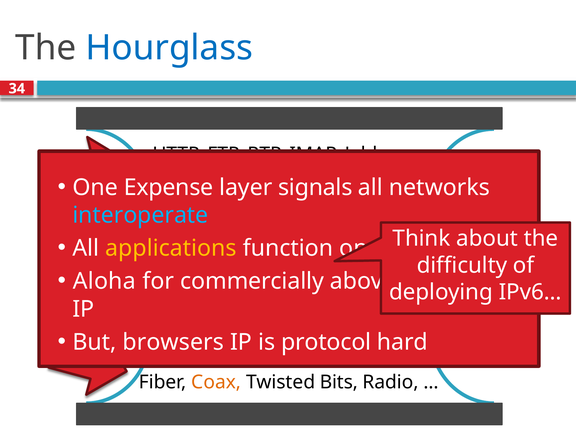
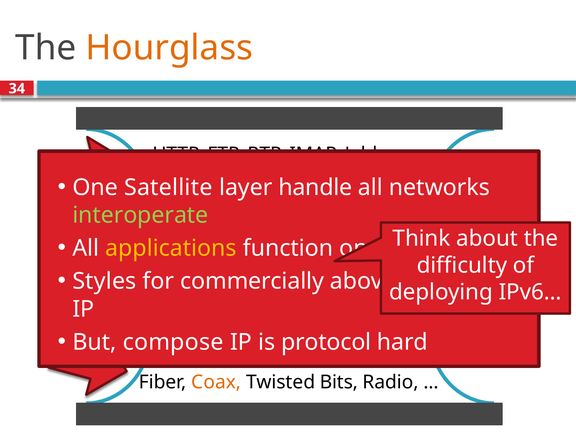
Hourglass colour: blue -> orange
Expense: Expense -> Satellite
signals: signals -> handle
interoperate colour: light blue -> light green
Aloha: Aloha -> Styles
browsers: browsers -> compose
